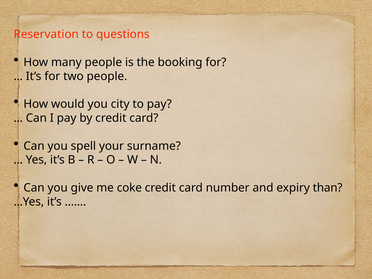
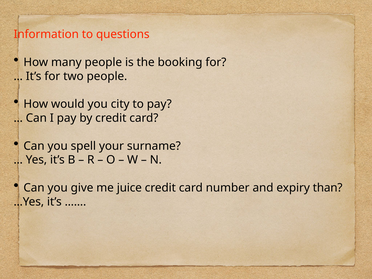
Reservation: Reservation -> Information
coke: coke -> juice
